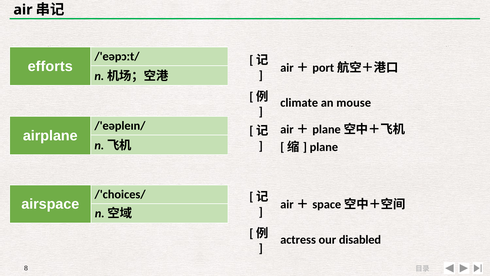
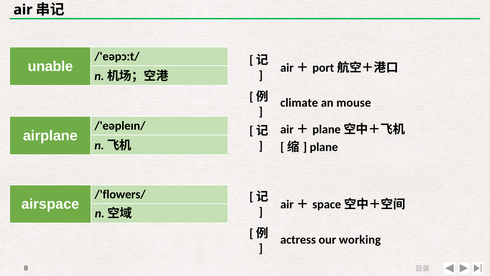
efforts: efforts -> unable
/'choices/: /'choices/ -> /'flowers/
disabled: disabled -> working
